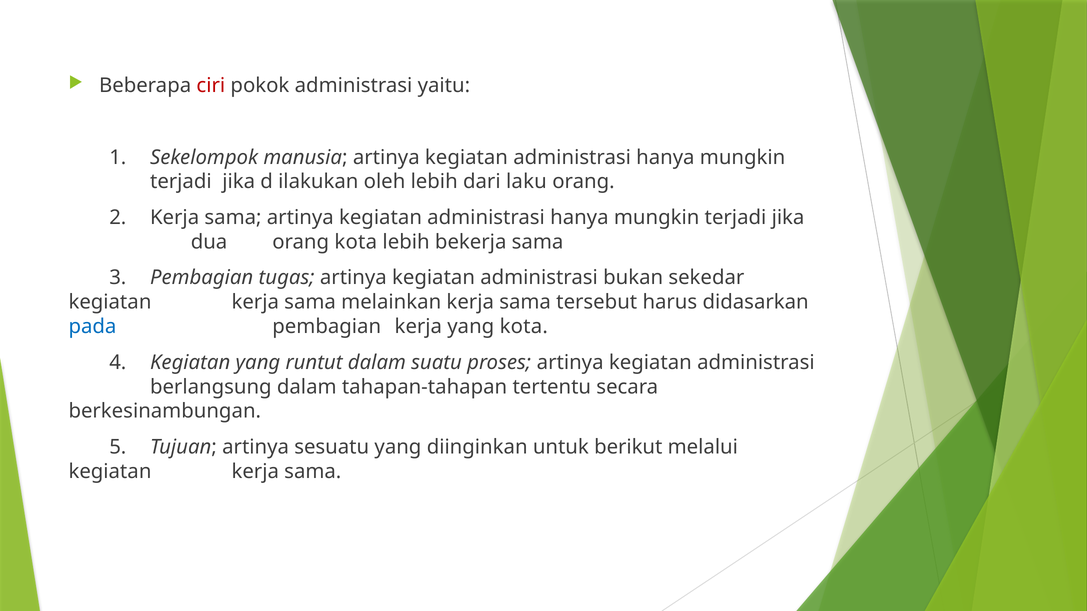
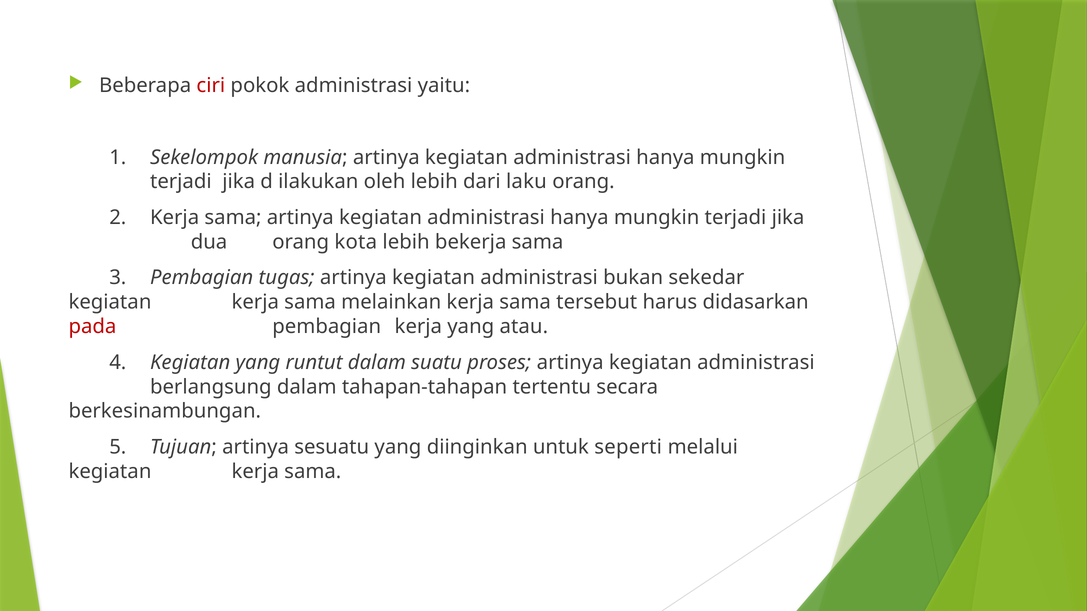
pada colour: blue -> red
yang kota: kota -> atau
berikut: berikut -> seperti
